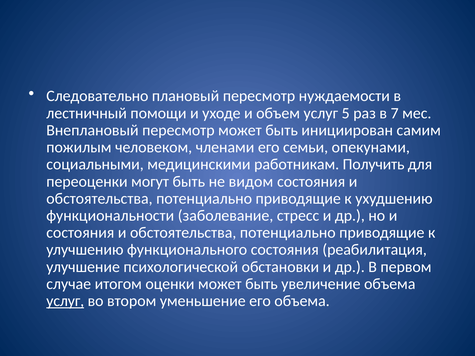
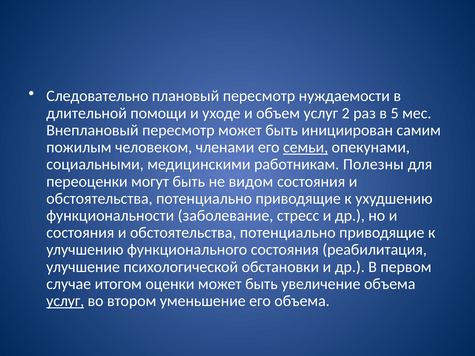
лестничный: лестничный -> длительной
5: 5 -> 2
7: 7 -> 5
семьи underline: none -> present
Получить: Получить -> Полезны
